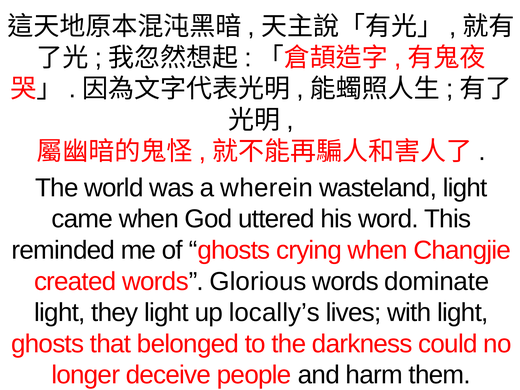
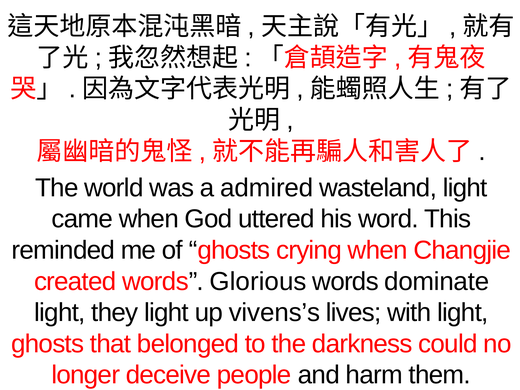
wherein: wherein -> admired
locally’s: locally’s -> vivens’s
